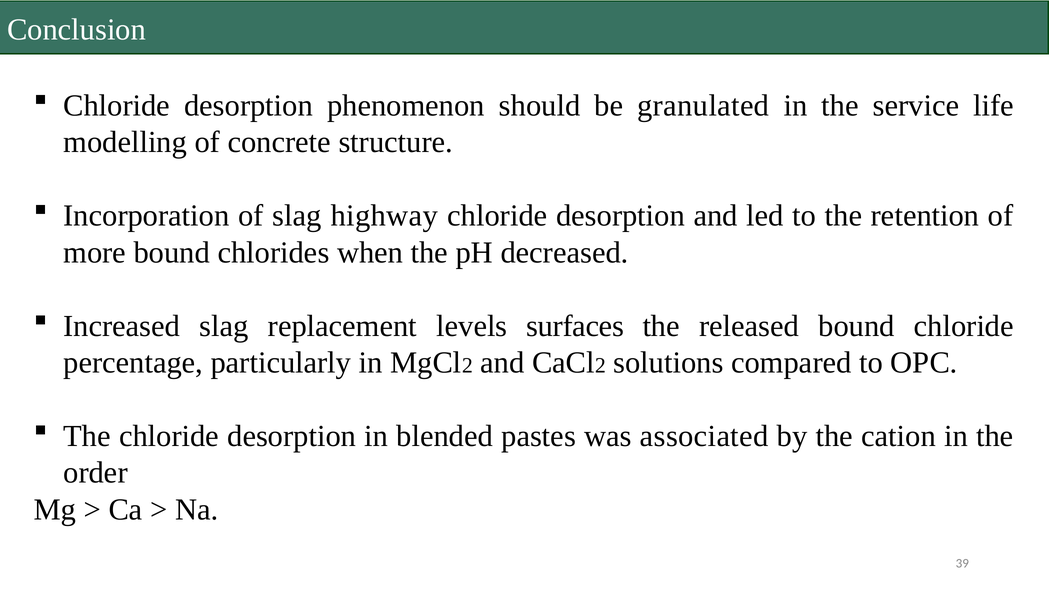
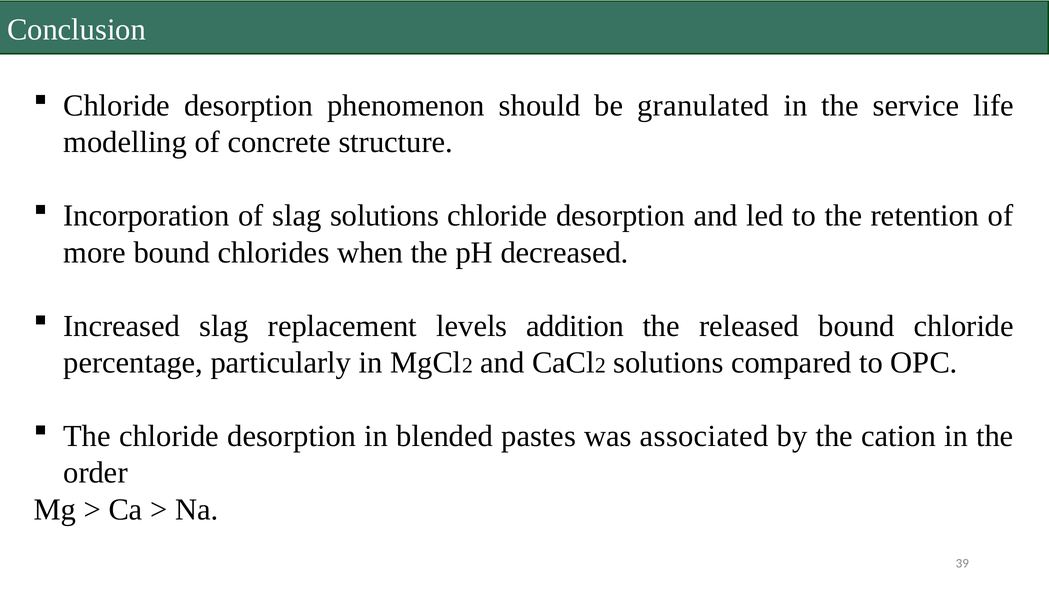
slag highway: highway -> solutions
surfaces: surfaces -> addition
